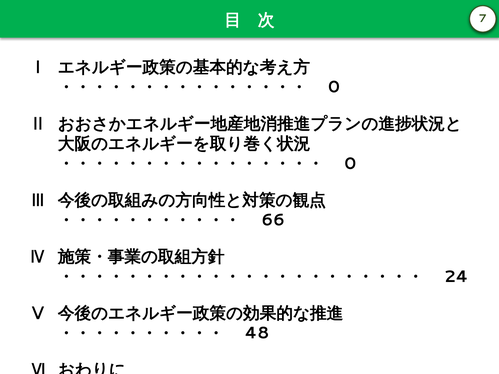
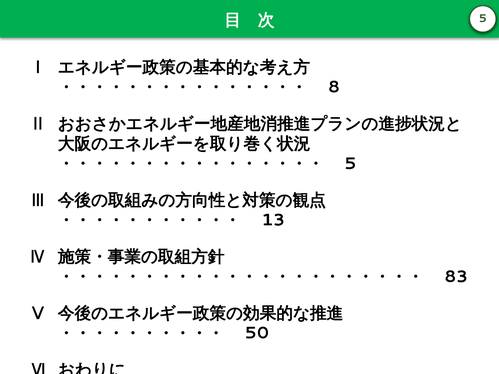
7 at (483, 18): 7 -> 5
0 at (334, 87): 0 -> 8
0 at (351, 164): 0 -> 5
66: 66 -> 13
24: 24 -> 83
48 at (257, 333): 48 -> 50
